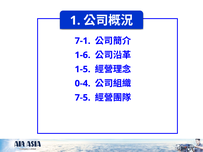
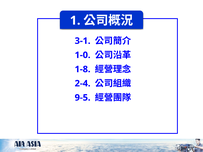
7-1: 7-1 -> 3-1
1-6: 1-6 -> 1-0
1-5 at (83, 69): 1-5 -> 1-8
0-4: 0-4 -> 2-4
7-5: 7-5 -> 9-5
